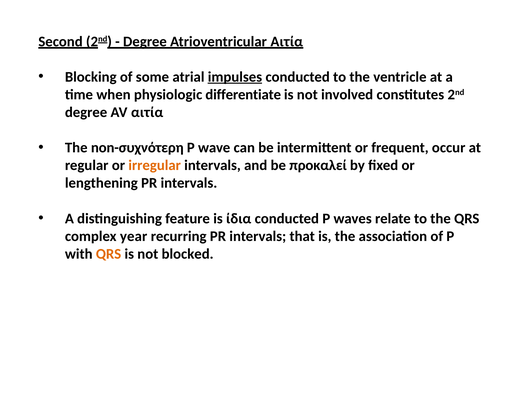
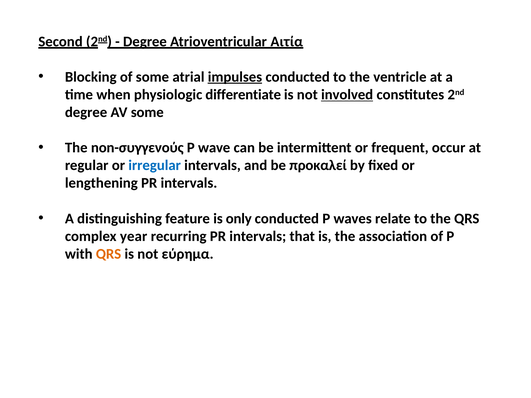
involved underline: none -> present
AV αιτία: αιτία -> some
non-συχνότερη: non-συχνότερη -> non-συγγενούς
irregular colour: orange -> blue
ίδια: ίδια -> only
blocked: blocked -> εύρημα
